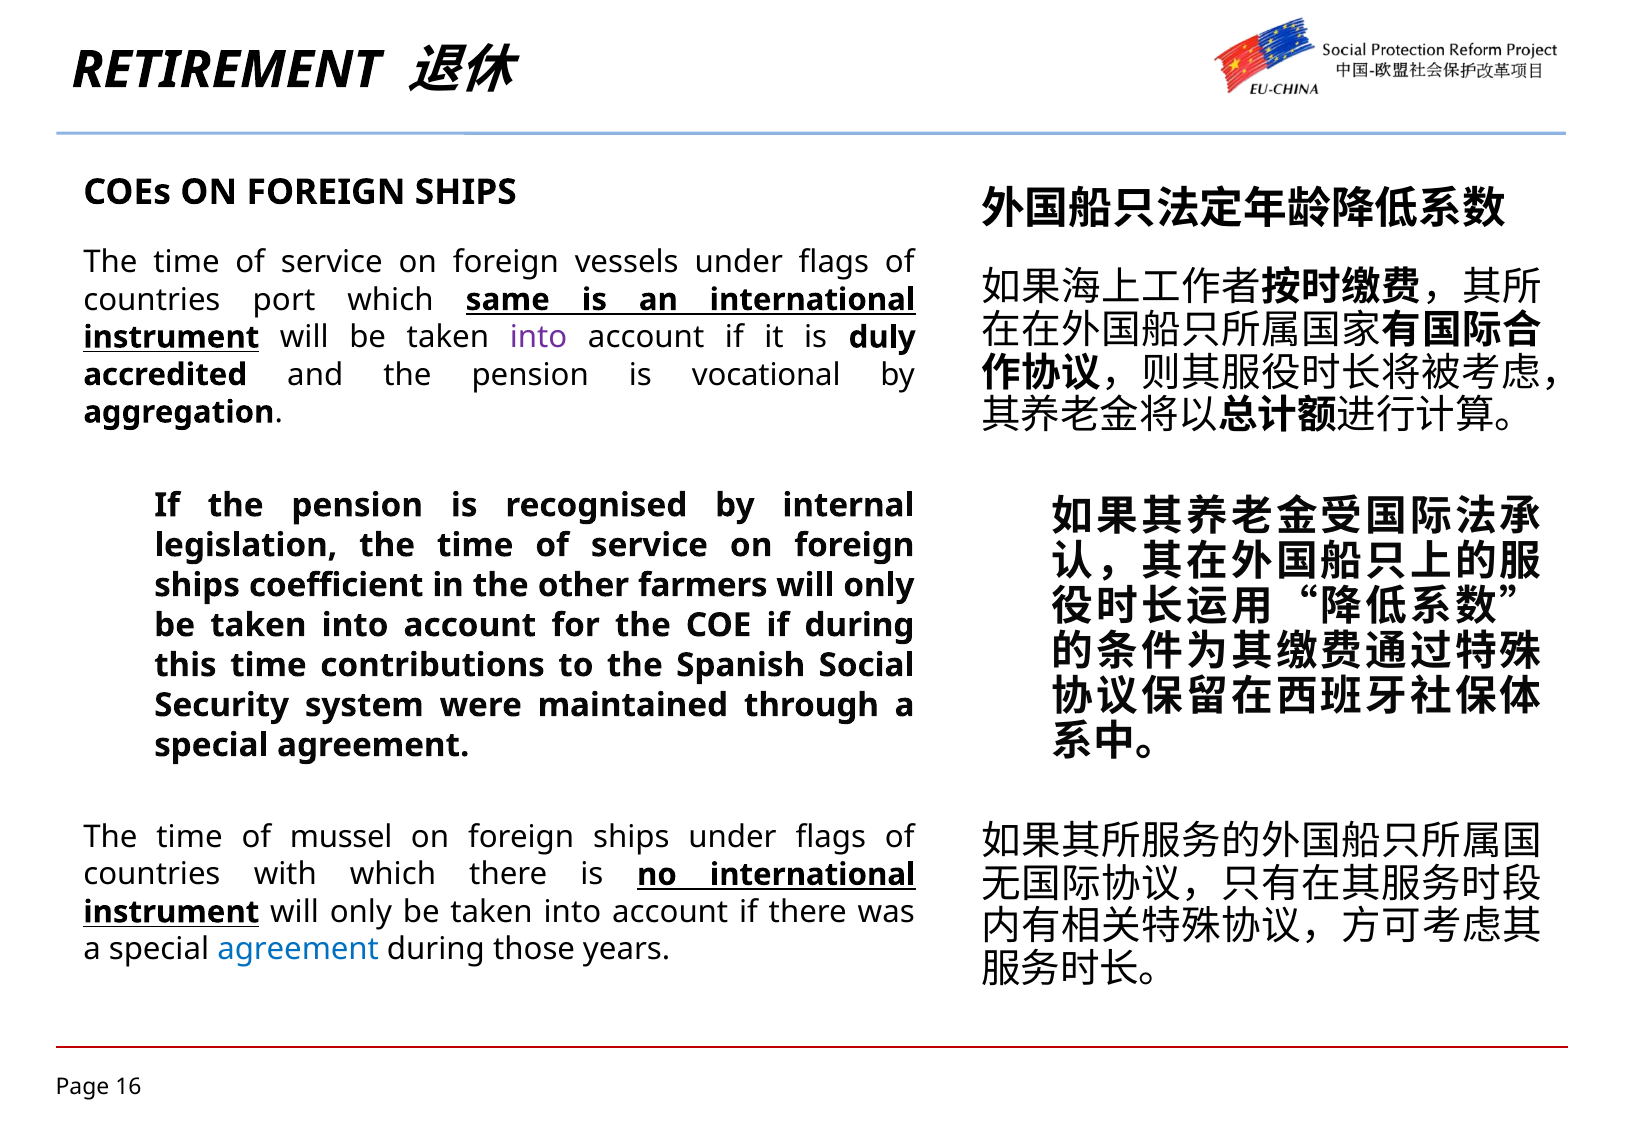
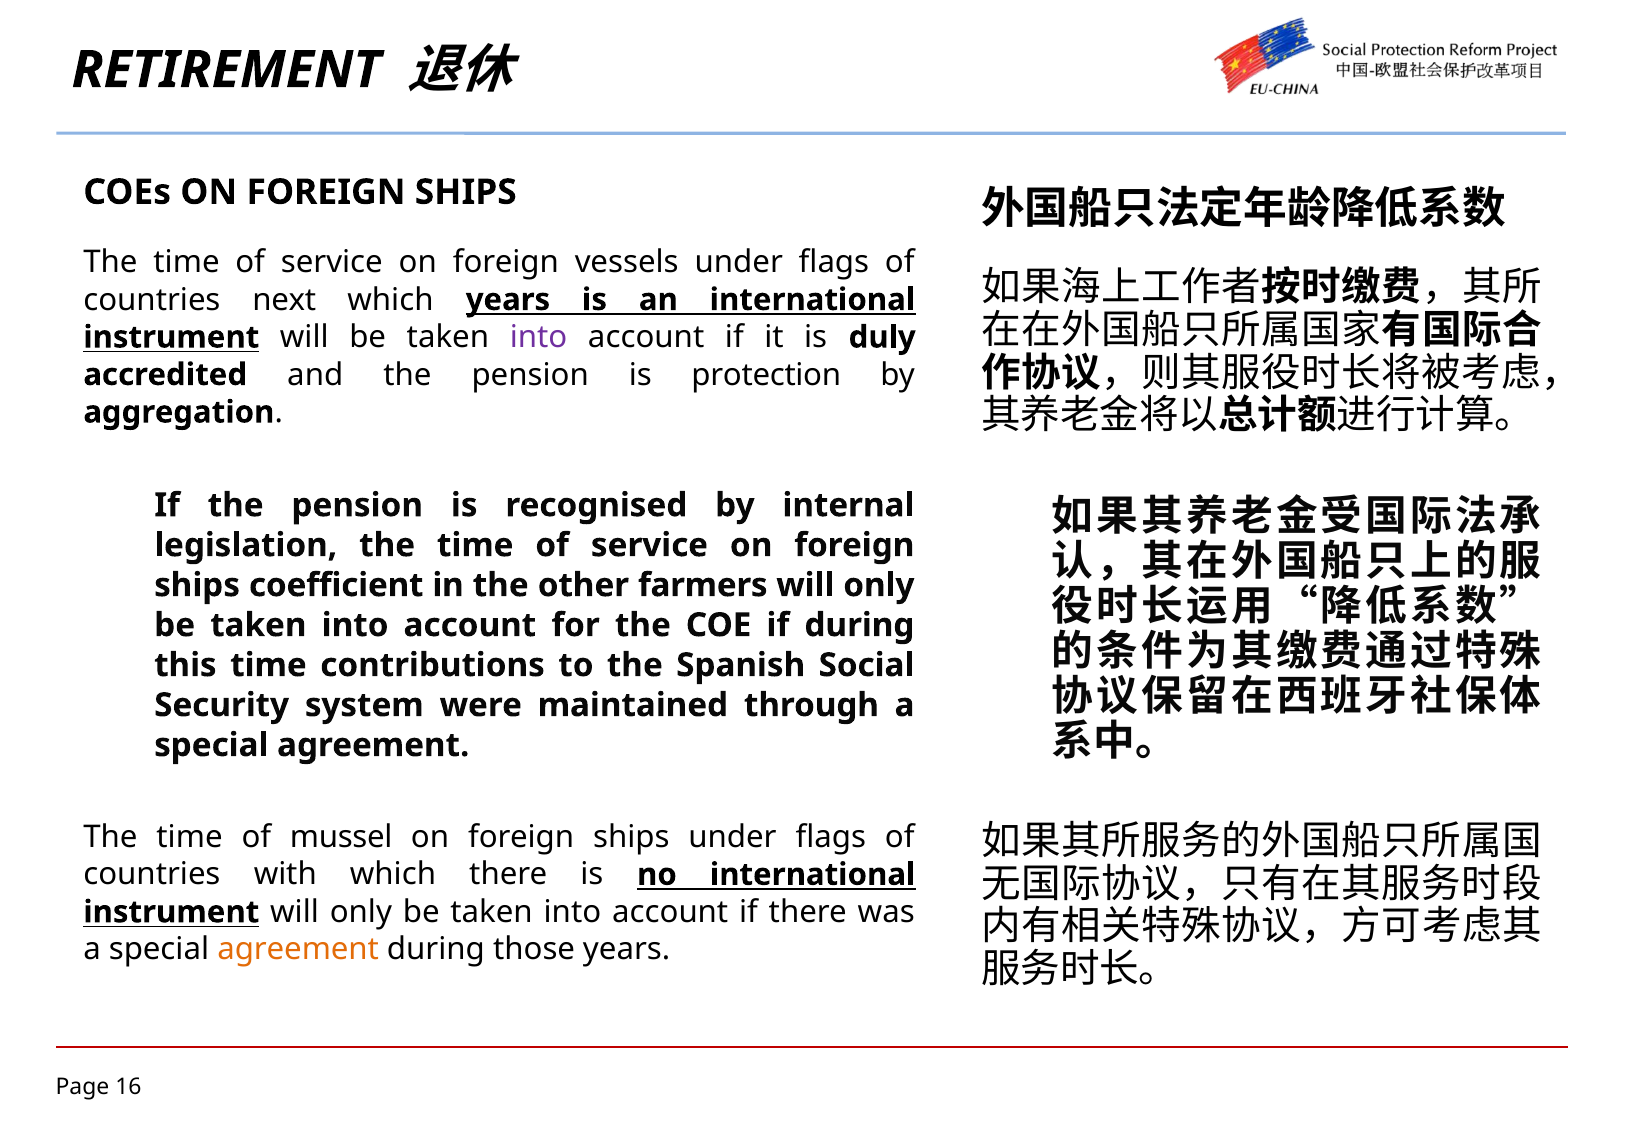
port: port -> next
which same: same -> years
vocational: vocational -> protection
agreement at (298, 950) colour: blue -> orange
